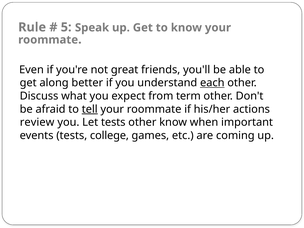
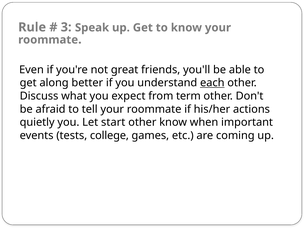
5: 5 -> 3
tell underline: present -> none
review: review -> quietly
Let tests: tests -> start
